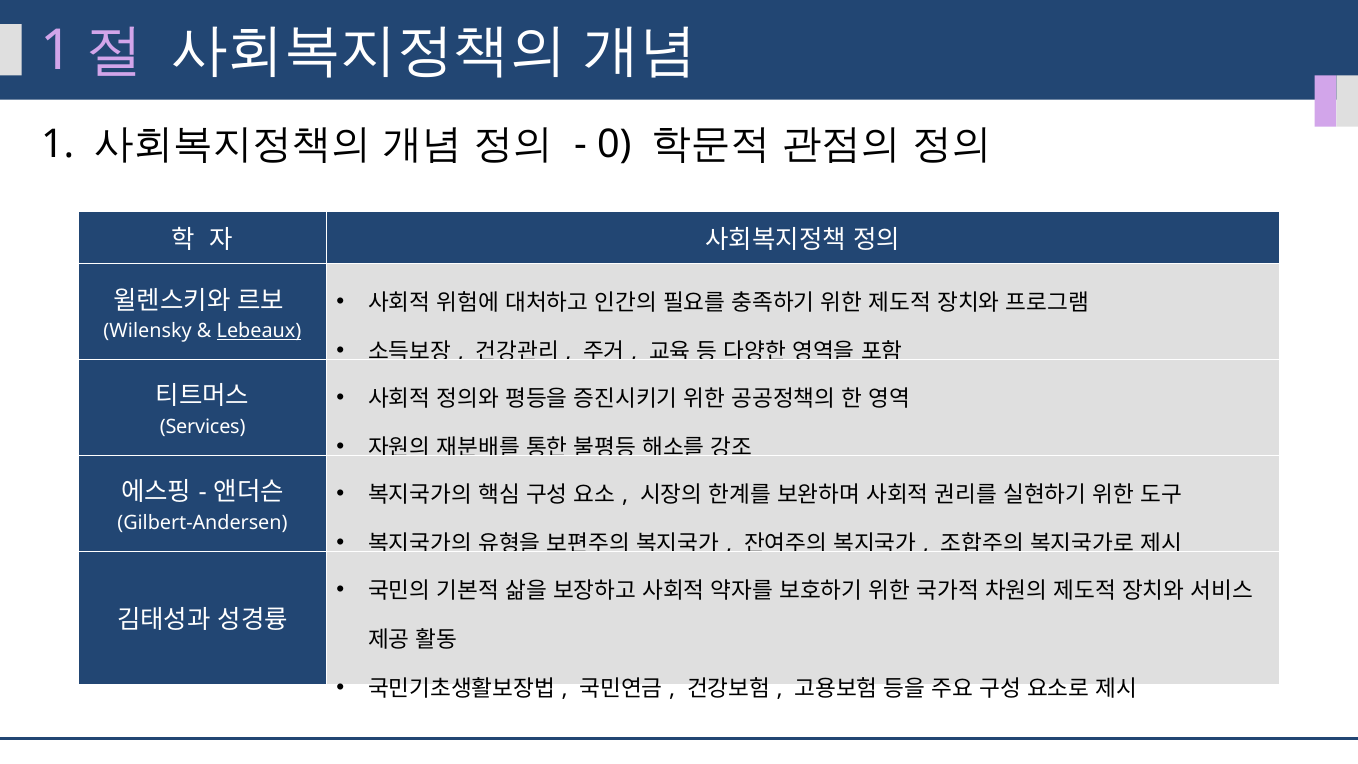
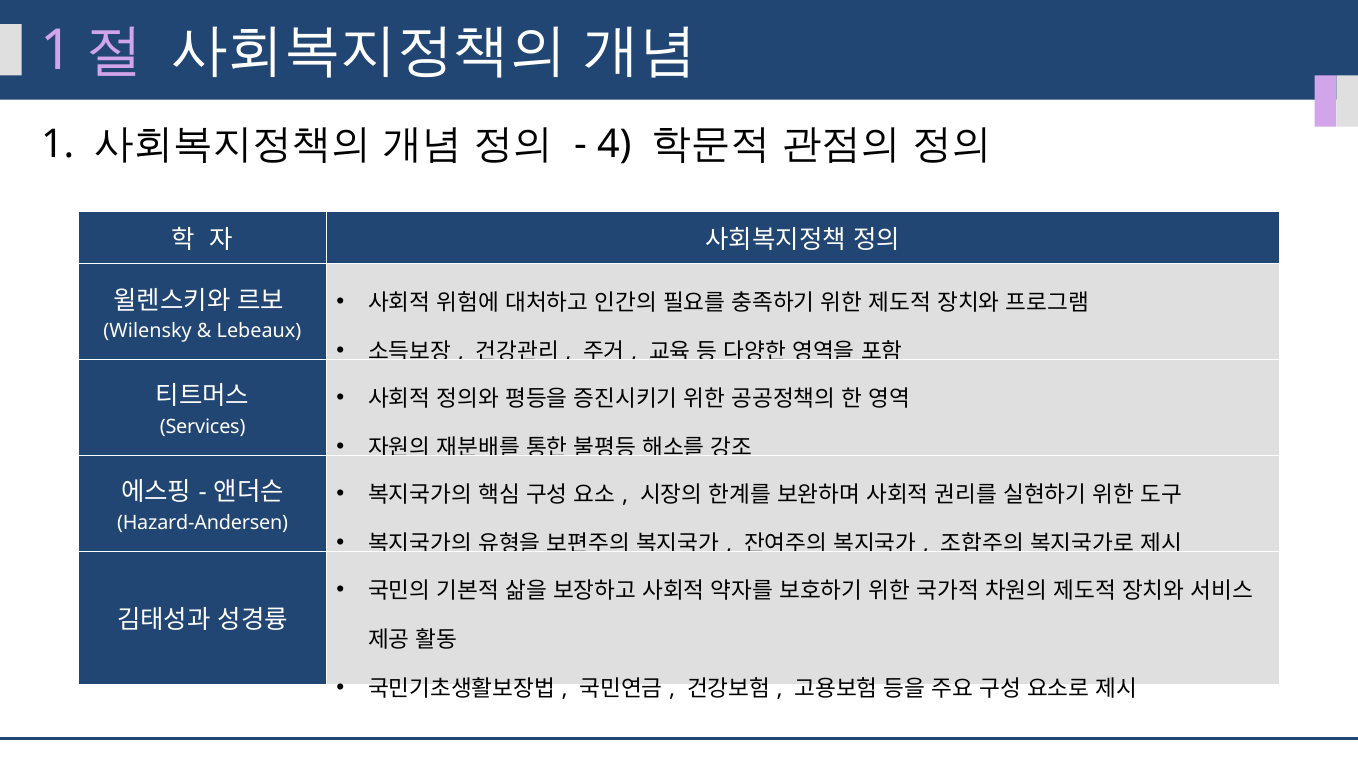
0: 0 -> 4
Lebeaux underline: present -> none
Gilbert-Andersen: Gilbert-Andersen -> Hazard-Andersen
